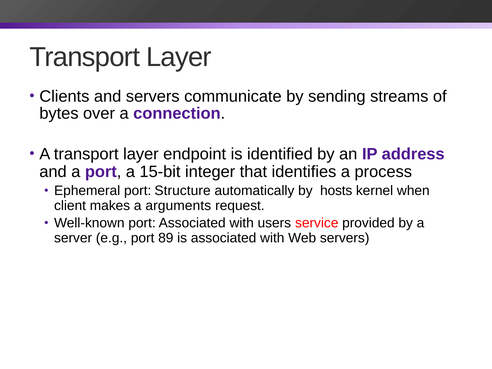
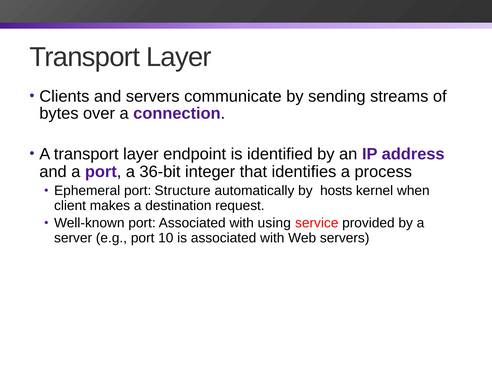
15-bit: 15-bit -> 36-bit
arguments: arguments -> destination
users: users -> using
89: 89 -> 10
